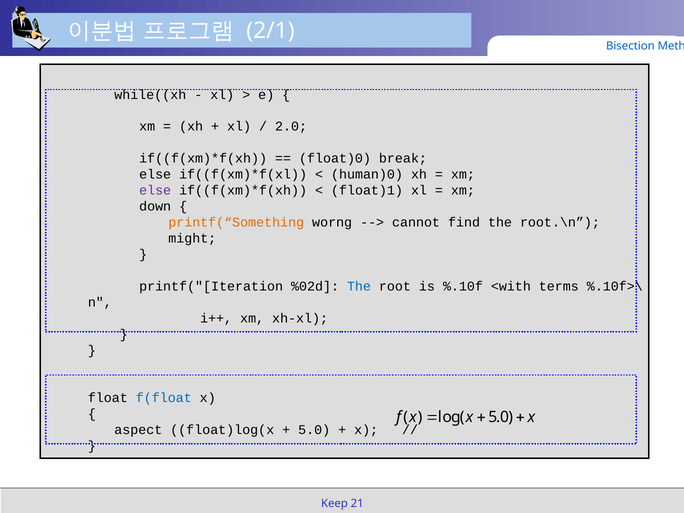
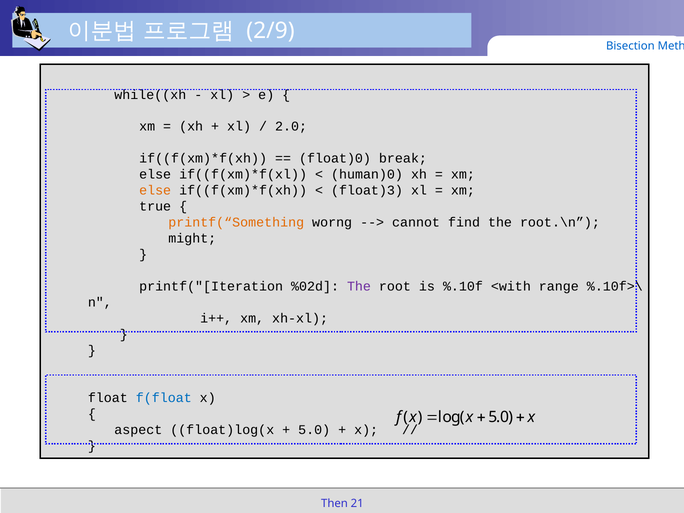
2/1: 2/1 -> 2/9
else at (155, 190) colour: purple -> orange
float)1: float)1 -> float)3
down: down -> true
The at (359, 286) colour: blue -> purple
terms: terms -> range
Keep: Keep -> Then
